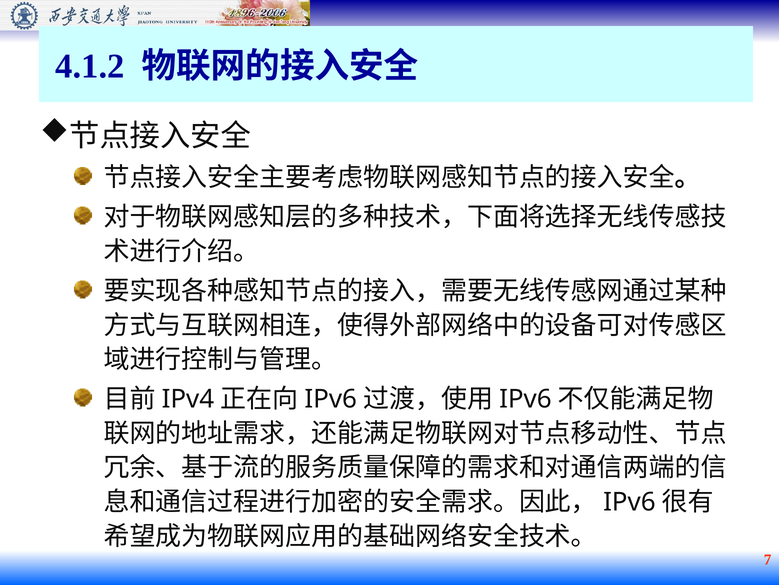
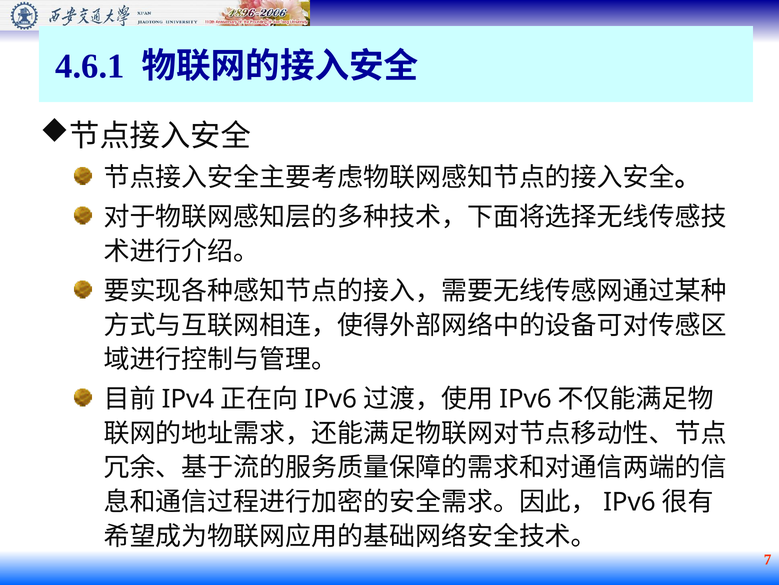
4.1.2: 4.1.2 -> 4.6.1
